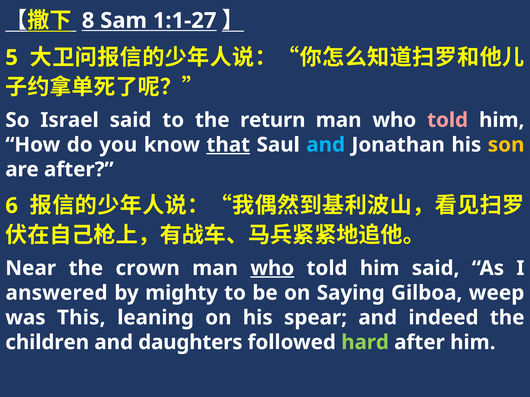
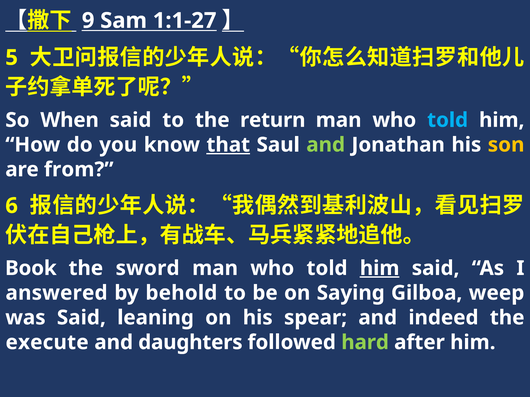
8: 8 -> 9
Israel: Israel -> When
told at (448, 120) colour: pink -> light blue
and at (326, 145) colour: light blue -> light green
are after: after -> from
Near: Near -> Book
crown: crown -> sword
who at (272, 269) underline: present -> none
him at (380, 269) underline: none -> present
mighty: mighty -> behold
was This: This -> Said
children: children -> execute
